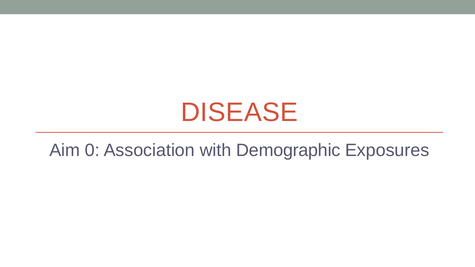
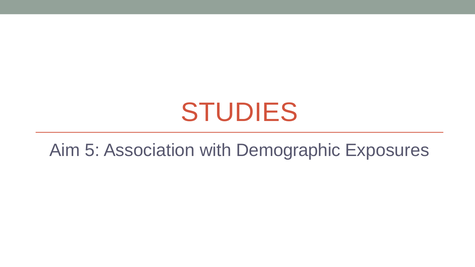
DISEASE: DISEASE -> STUDIES
0: 0 -> 5
